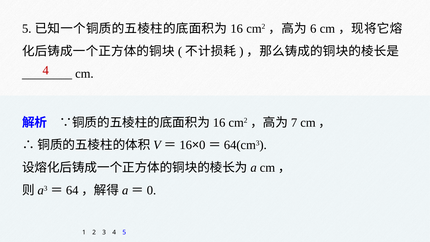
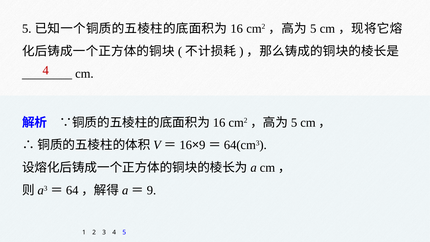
6 at (313, 29): 6 -> 5
7 at (294, 122): 7 -> 5
0 at (202, 145): 0 -> 9
0 at (152, 190): 0 -> 9
